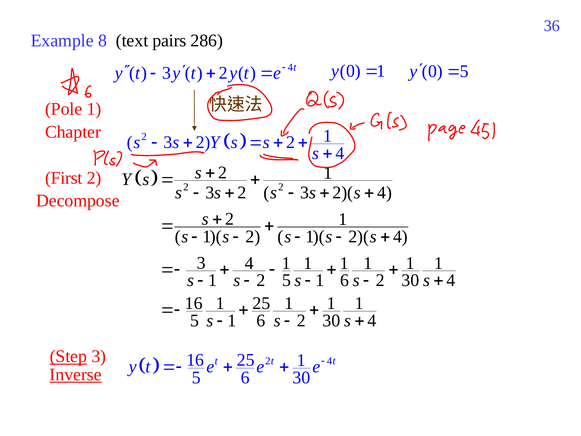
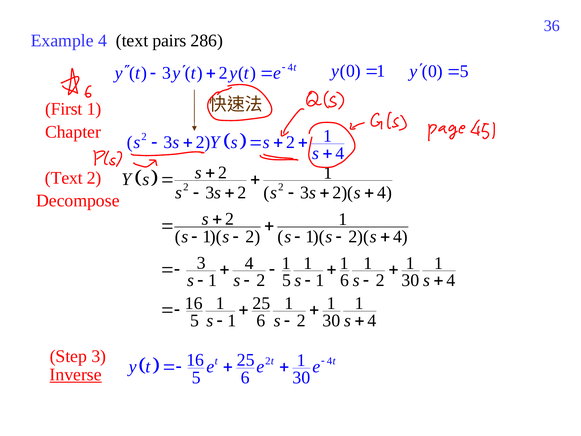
Example 8: 8 -> 4
Pole: Pole -> First
First at (64, 178): First -> Text
Step underline: present -> none
